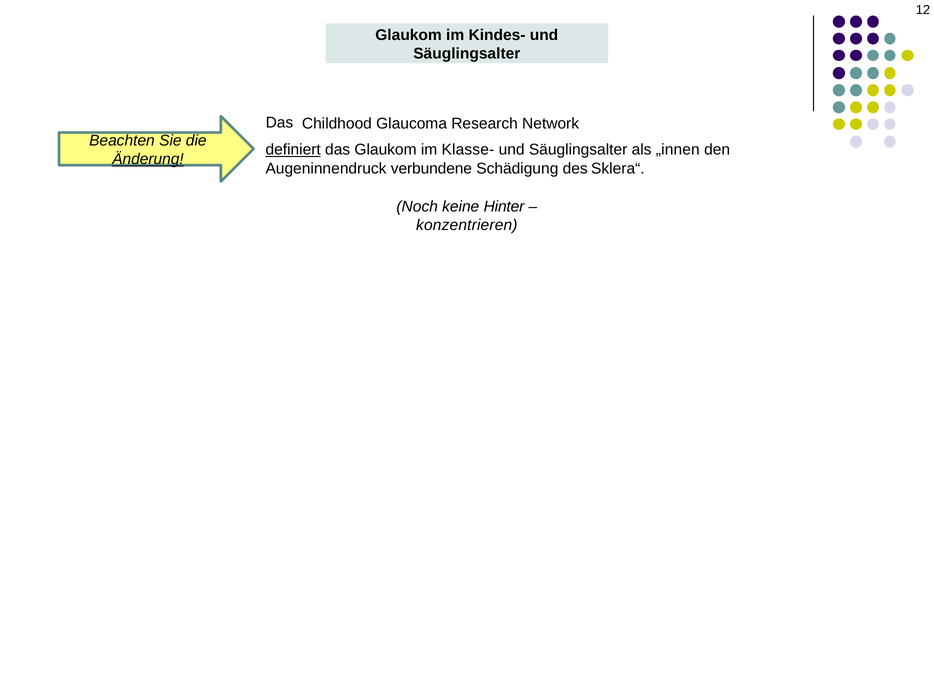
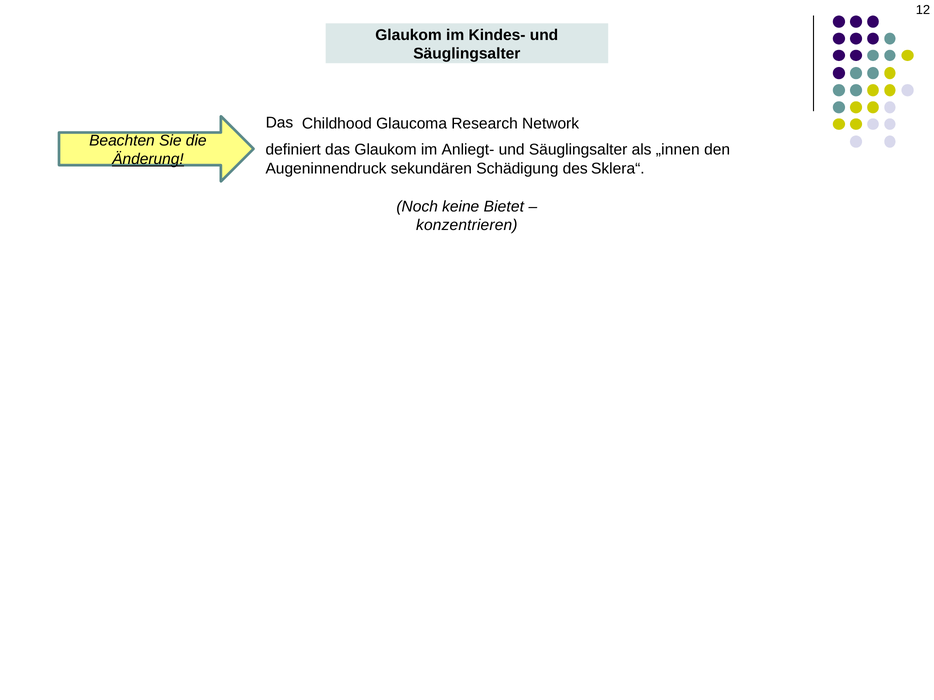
definiert underline: present -> none
Klasse-: Klasse- -> Anliegt-
verbundene: verbundene -> sekundären
Hinter: Hinter -> Bietet
